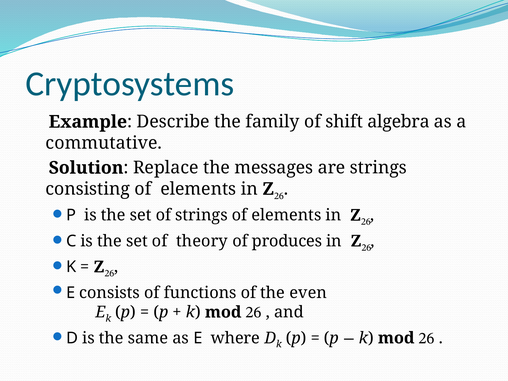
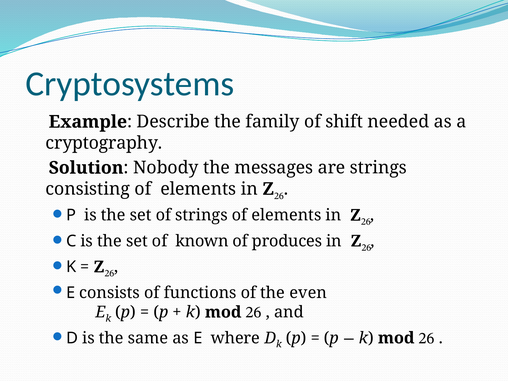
algebra: algebra -> needed
commutative: commutative -> cryptography
Replace: Replace -> Nobody
theory: theory -> known
